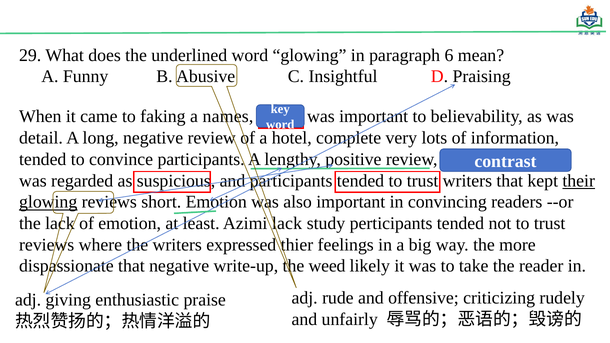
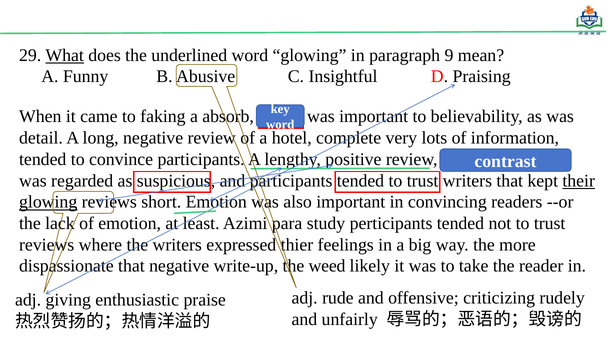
What underline: none -> present
6: 6 -> 9
names: names -> absorb
Azimi lack: lack -> para
